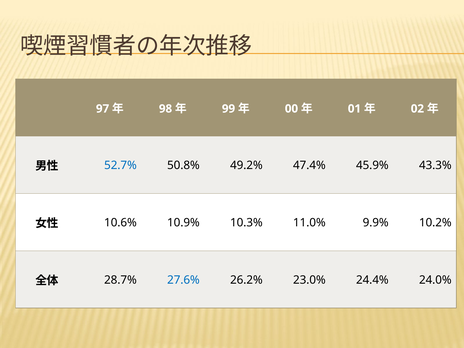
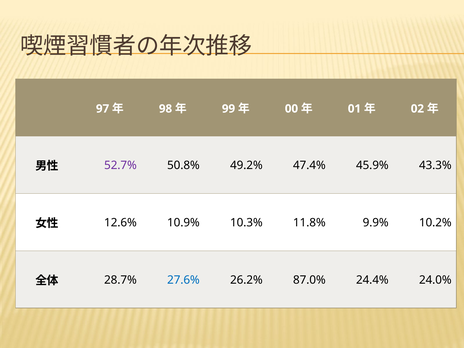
52.7% colour: blue -> purple
10.6%: 10.6% -> 12.6%
11.0%: 11.0% -> 11.8%
23.0%: 23.0% -> 87.0%
